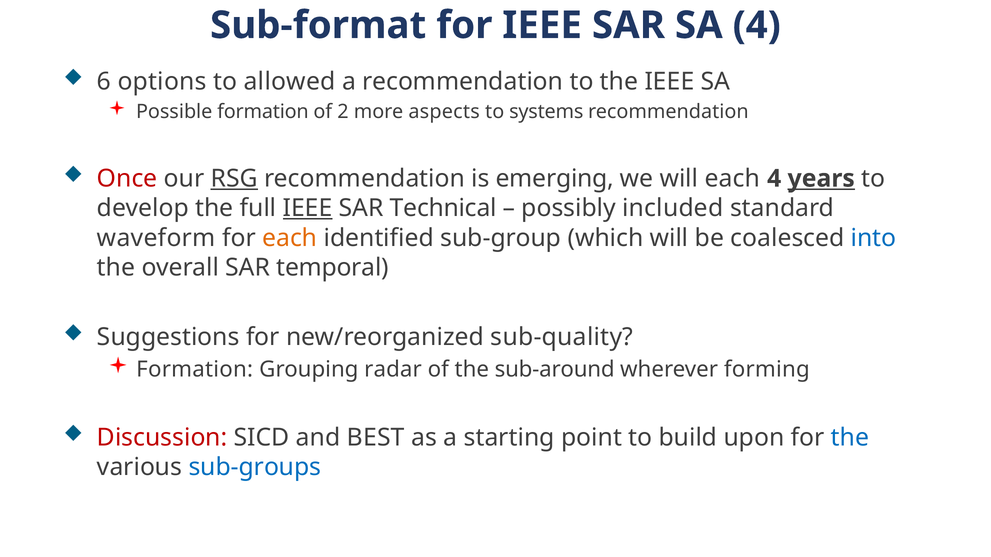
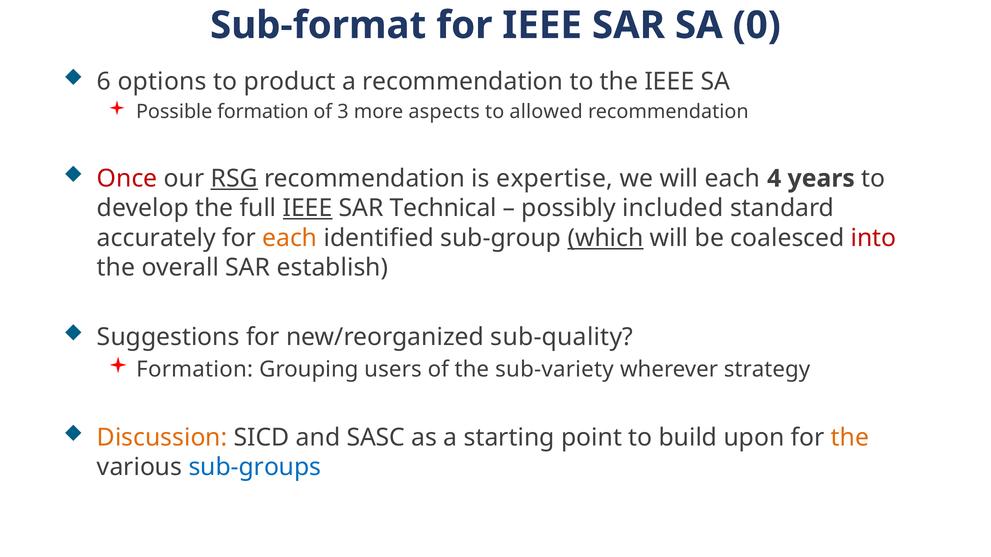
SA 4: 4 -> 0
allowed: allowed -> product
2: 2 -> 3
systems: systems -> allowed
emerging: emerging -> expertise
years underline: present -> none
waveform: waveform -> accurately
which underline: none -> present
into colour: blue -> red
temporal: temporal -> establish
radar: radar -> users
sub-around: sub-around -> sub-variety
forming: forming -> strategy
Discussion colour: red -> orange
BEST: BEST -> SASC
the at (850, 438) colour: blue -> orange
